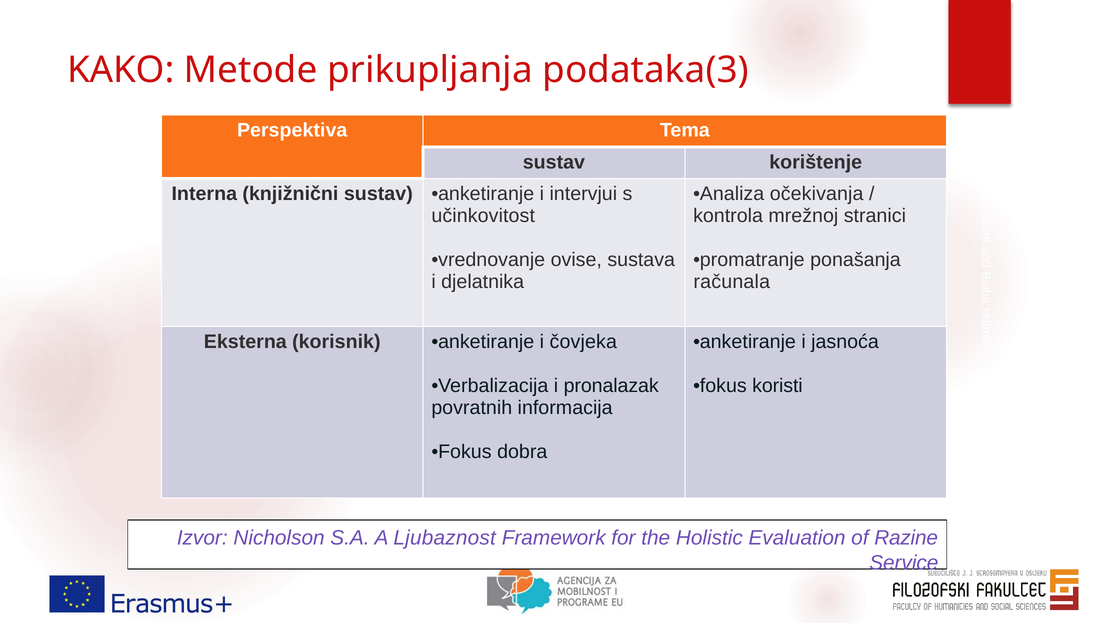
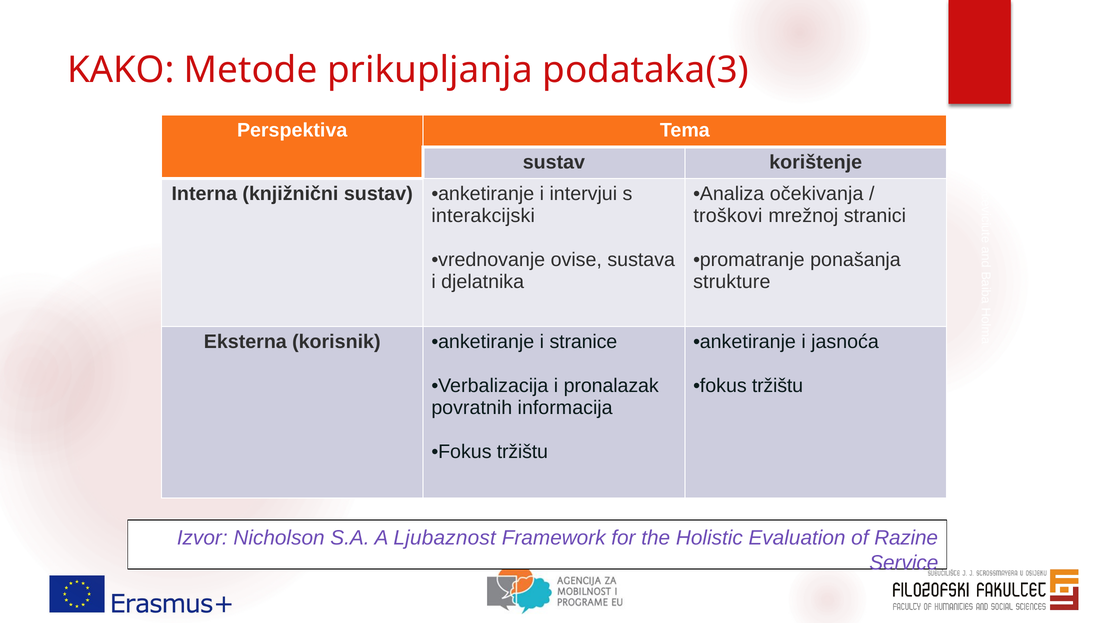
učinkovitost: učinkovitost -> interakcijski
kontrola: kontrola -> troškovi
računala: računala -> strukture
čovjeka: čovjeka -> stranice
koristi at (777, 386): koristi -> tržištu
dobra at (522, 452): dobra -> tržištu
